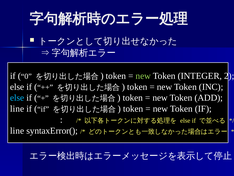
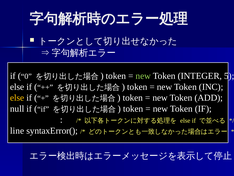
2: 2 -> 5
else at (17, 98) colour: light blue -> yellow
line at (17, 108): line -> null
